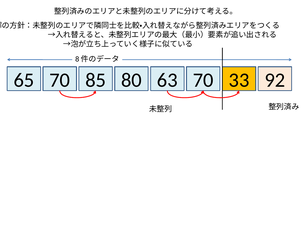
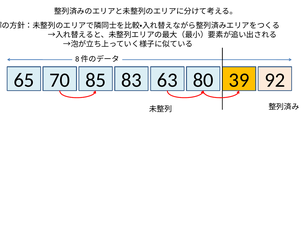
80: 80 -> 83
63 70: 70 -> 80
33: 33 -> 39
